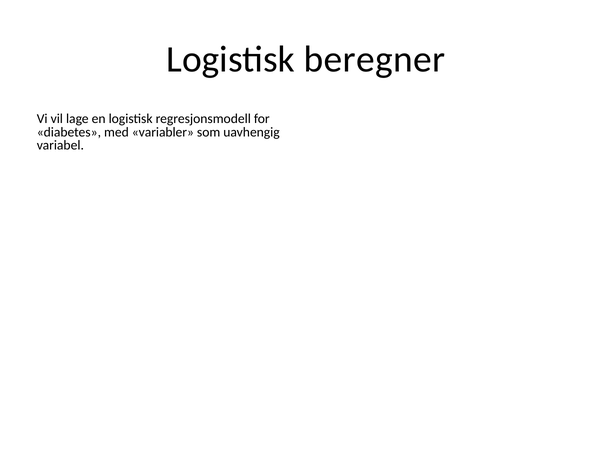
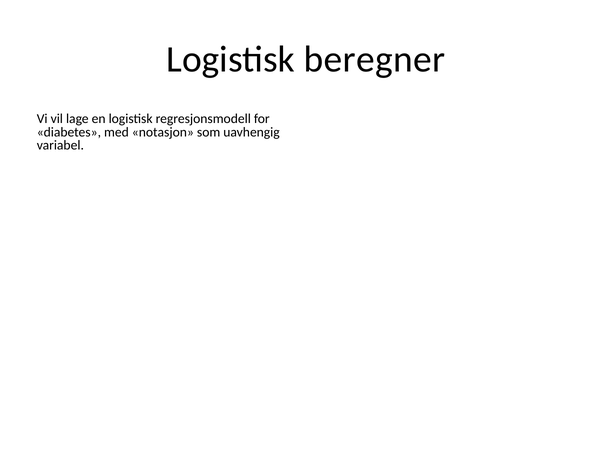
variabler: variabler -> notasjon
